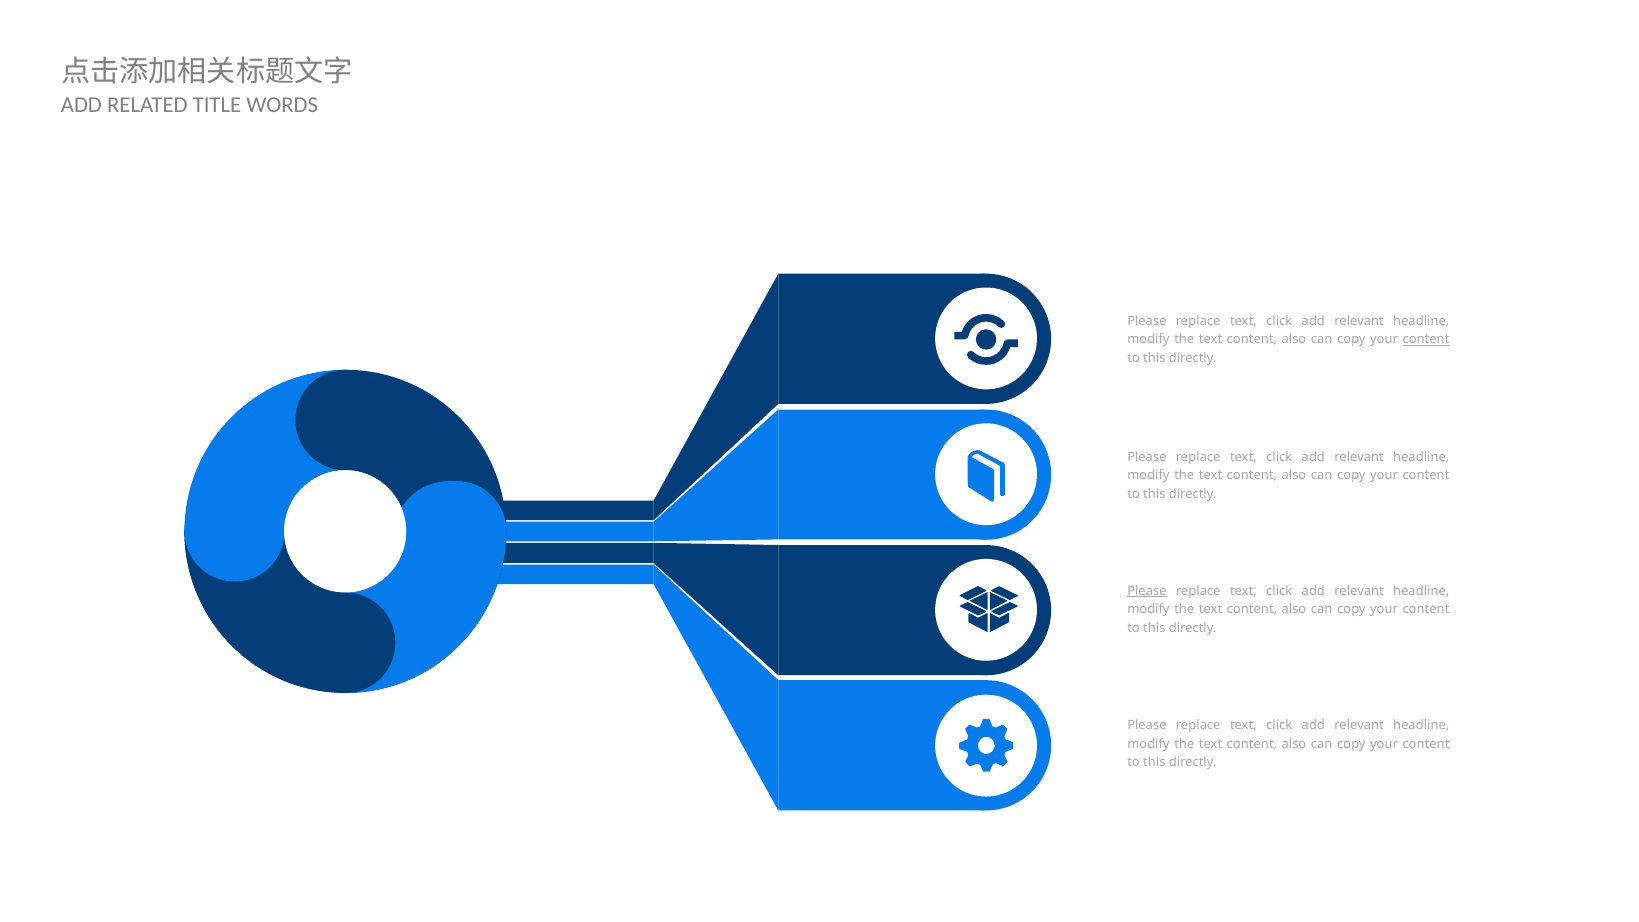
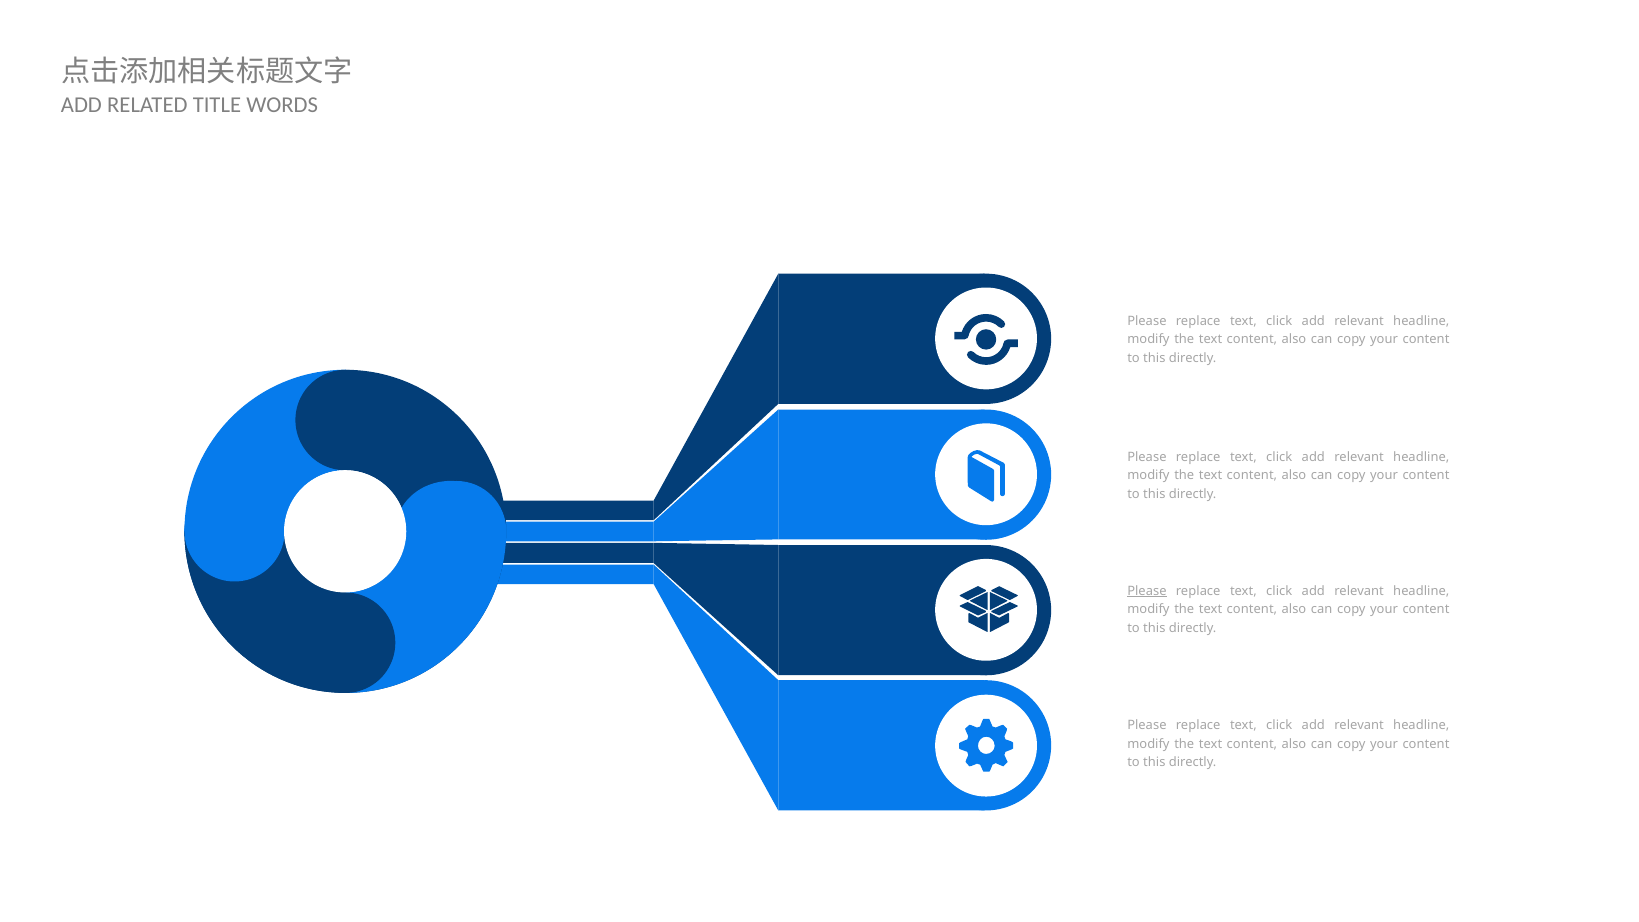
content at (1426, 340) underline: present -> none
